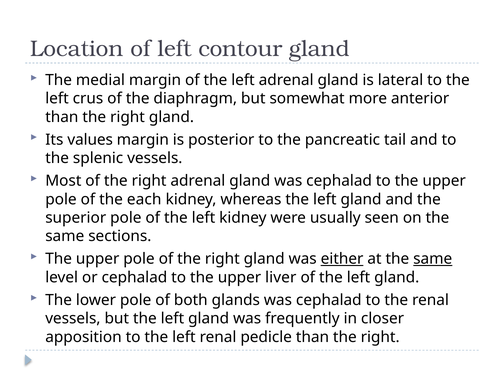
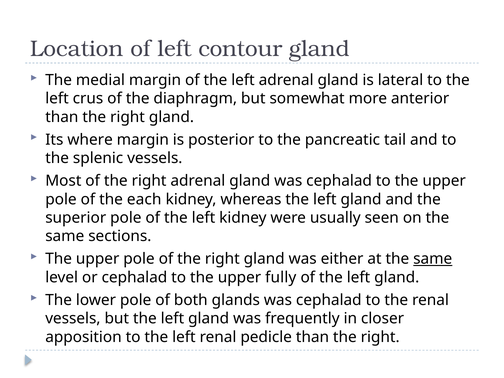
values: values -> where
either underline: present -> none
liver: liver -> fully
